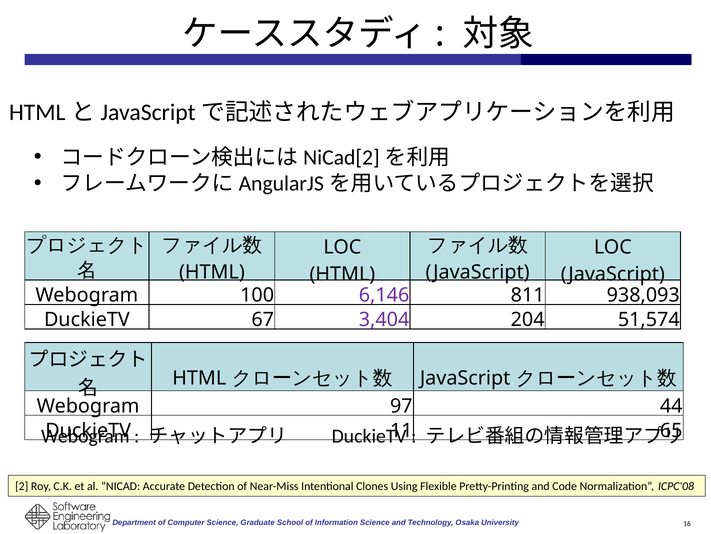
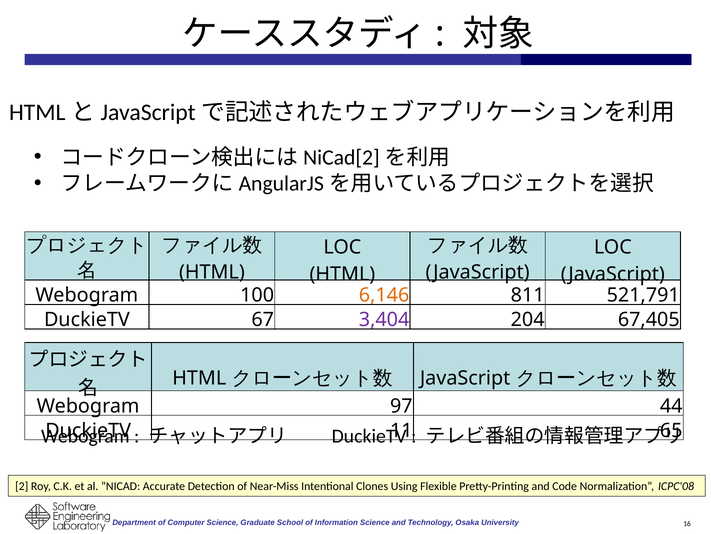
6,146 colour: purple -> orange
938,093: 938,093 -> 521,791
51,574: 51,574 -> 67,405
